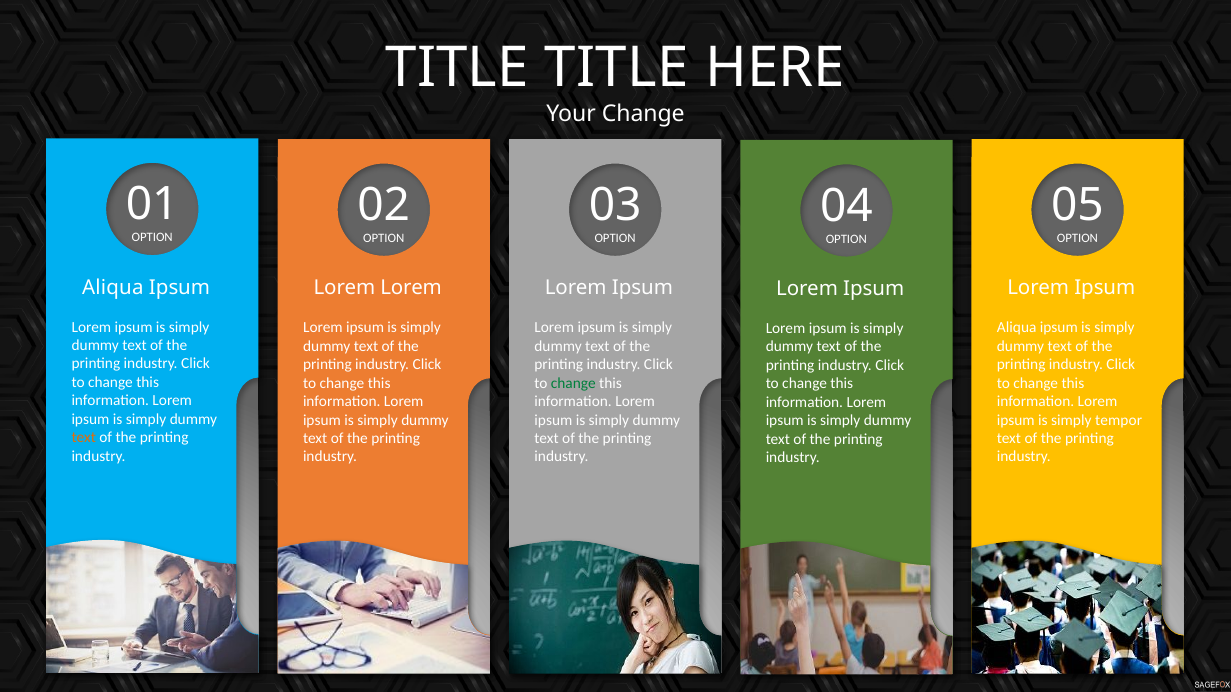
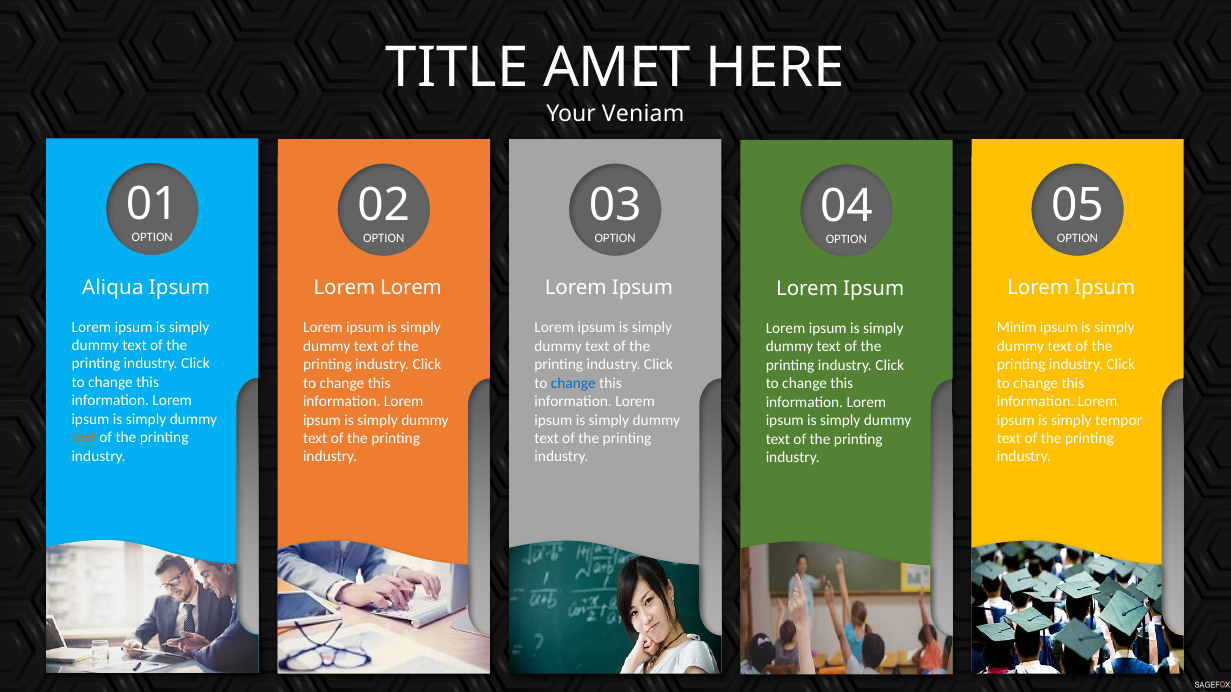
TITLE TITLE: TITLE -> AMET
Your Change: Change -> Veniam
Aliqua at (1017, 328): Aliqua -> Minim
change at (573, 383) colour: green -> blue
